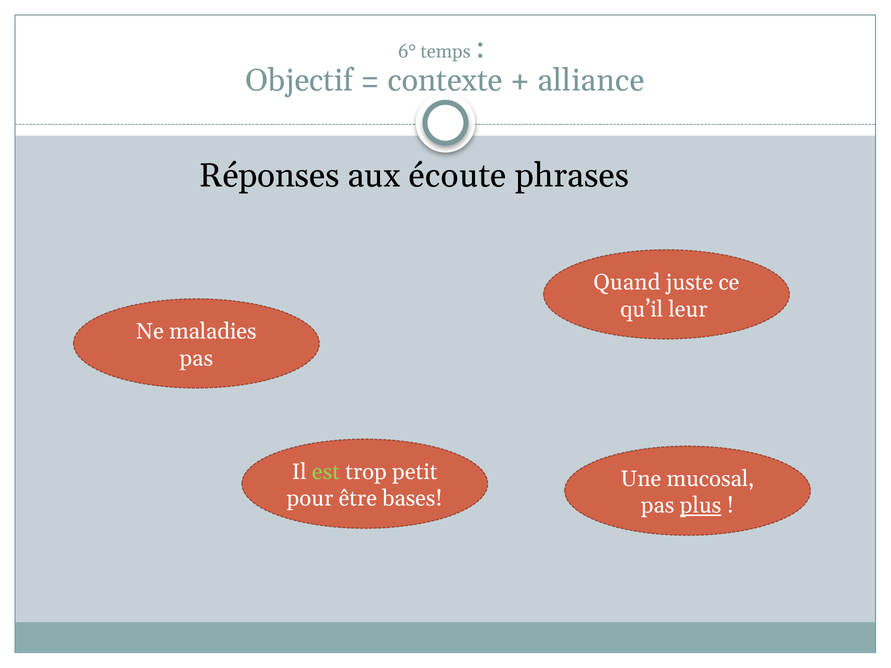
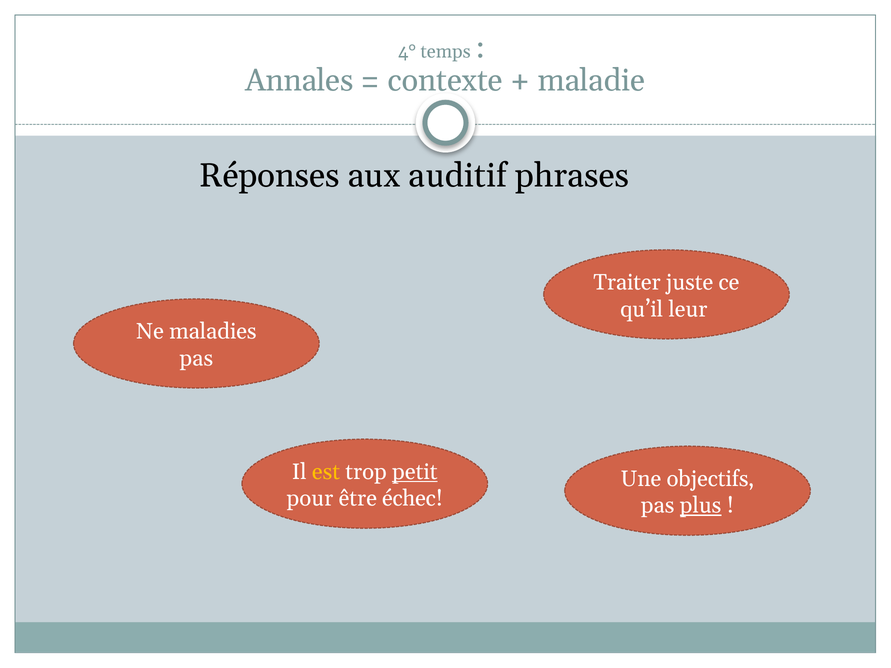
6°: 6° -> 4°
Objectif: Objectif -> Annales
alliance: alliance -> maladie
écoute: écoute -> auditif
Quand: Quand -> Traiter
est colour: light green -> yellow
petit underline: none -> present
mucosal: mucosal -> objectifs
bases: bases -> échec
